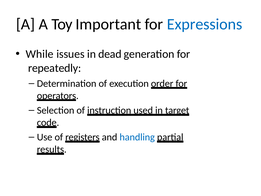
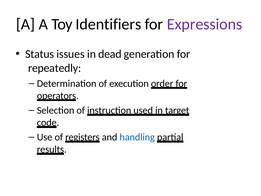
Important: Important -> Identifiers
Expressions colour: blue -> purple
While: While -> Status
